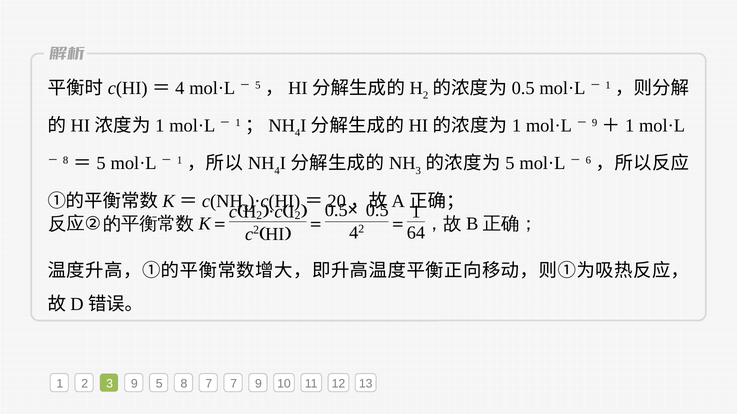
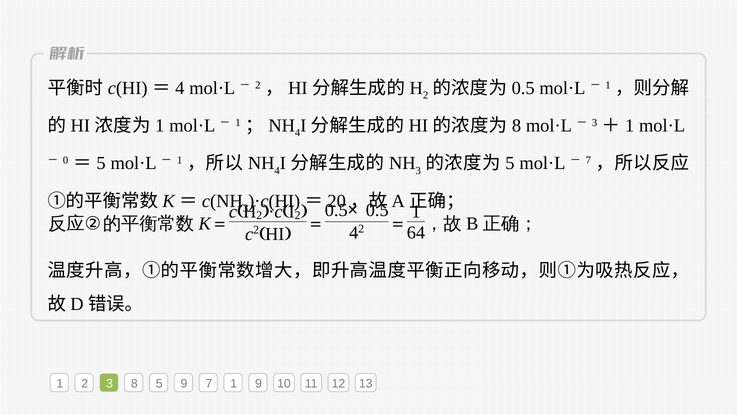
5 at (258, 85): 5 -> 2
1 at (517, 126): 1 -> 8
9 at (595, 123): 9 -> 3
8 at (66, 161): 8 -> 0
6 at (588, 161): 6 -> 7
3 9: 9 -> 8
5 8: 8 -> 9
7 7: 7 -> 1
